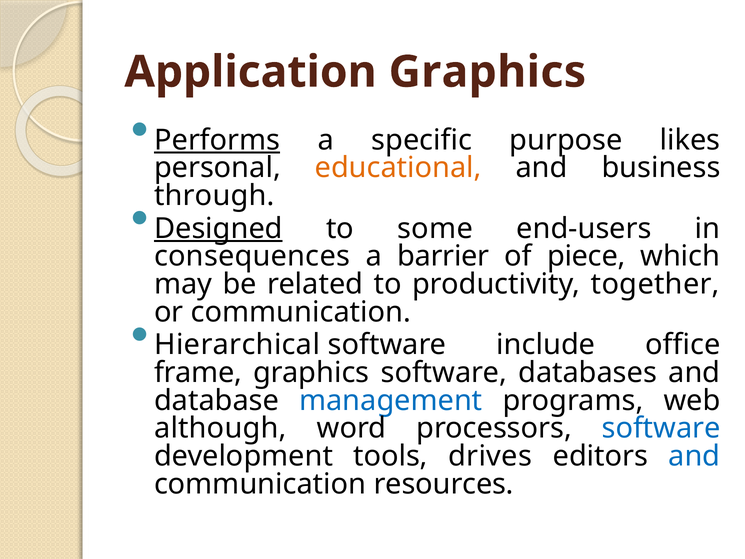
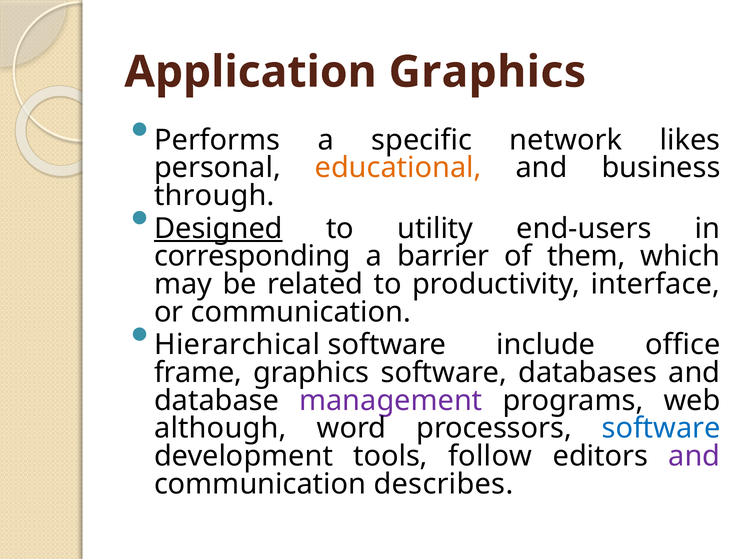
Performs underline: present -> none
purpose: purpose -> network
some: some -> utility
consequences: consequences -> corresponding
piece: piece -> them
together: together -> interface
management colour: blue -> purple
drives: drives -> follow
and at (694, 456) colour: blue -> purple
resources: resources -> describes
